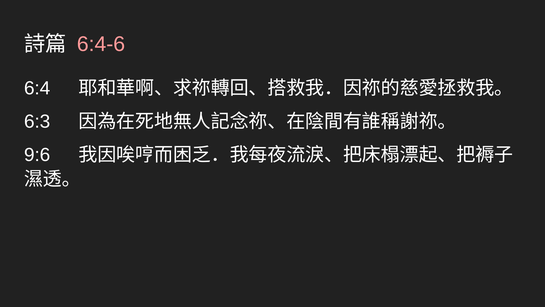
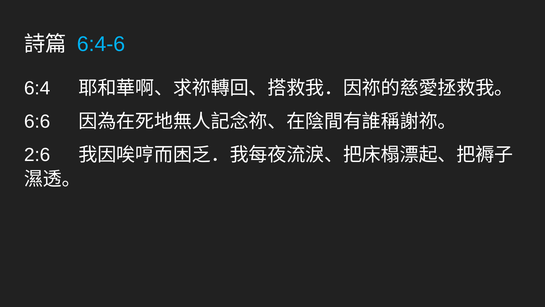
6:4-6 colour: pink -> light blue
6:3: 6:3 -> 6:6
9:6: 9:6 -> 2:6
